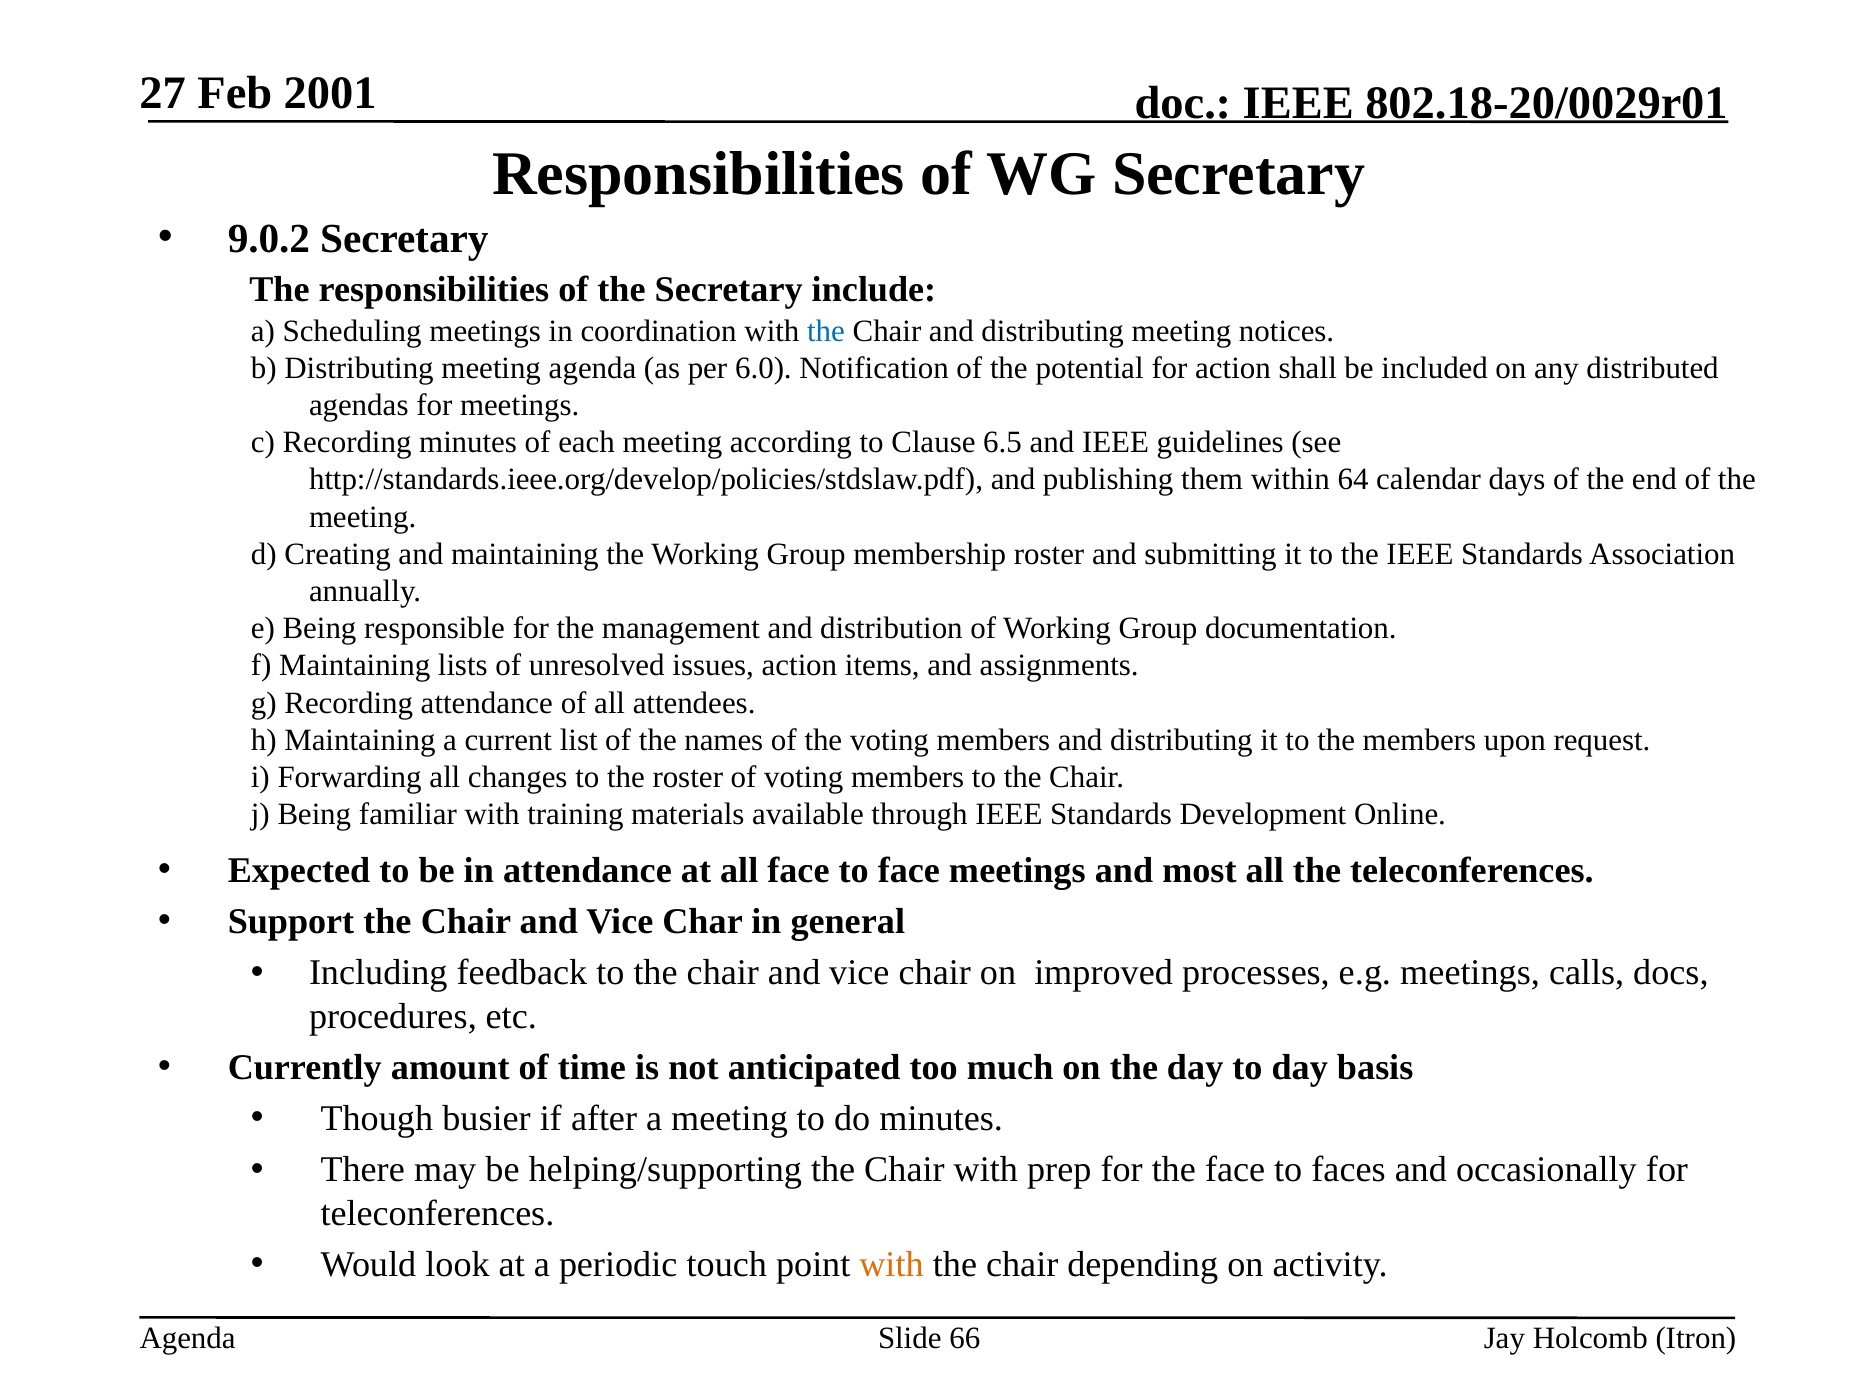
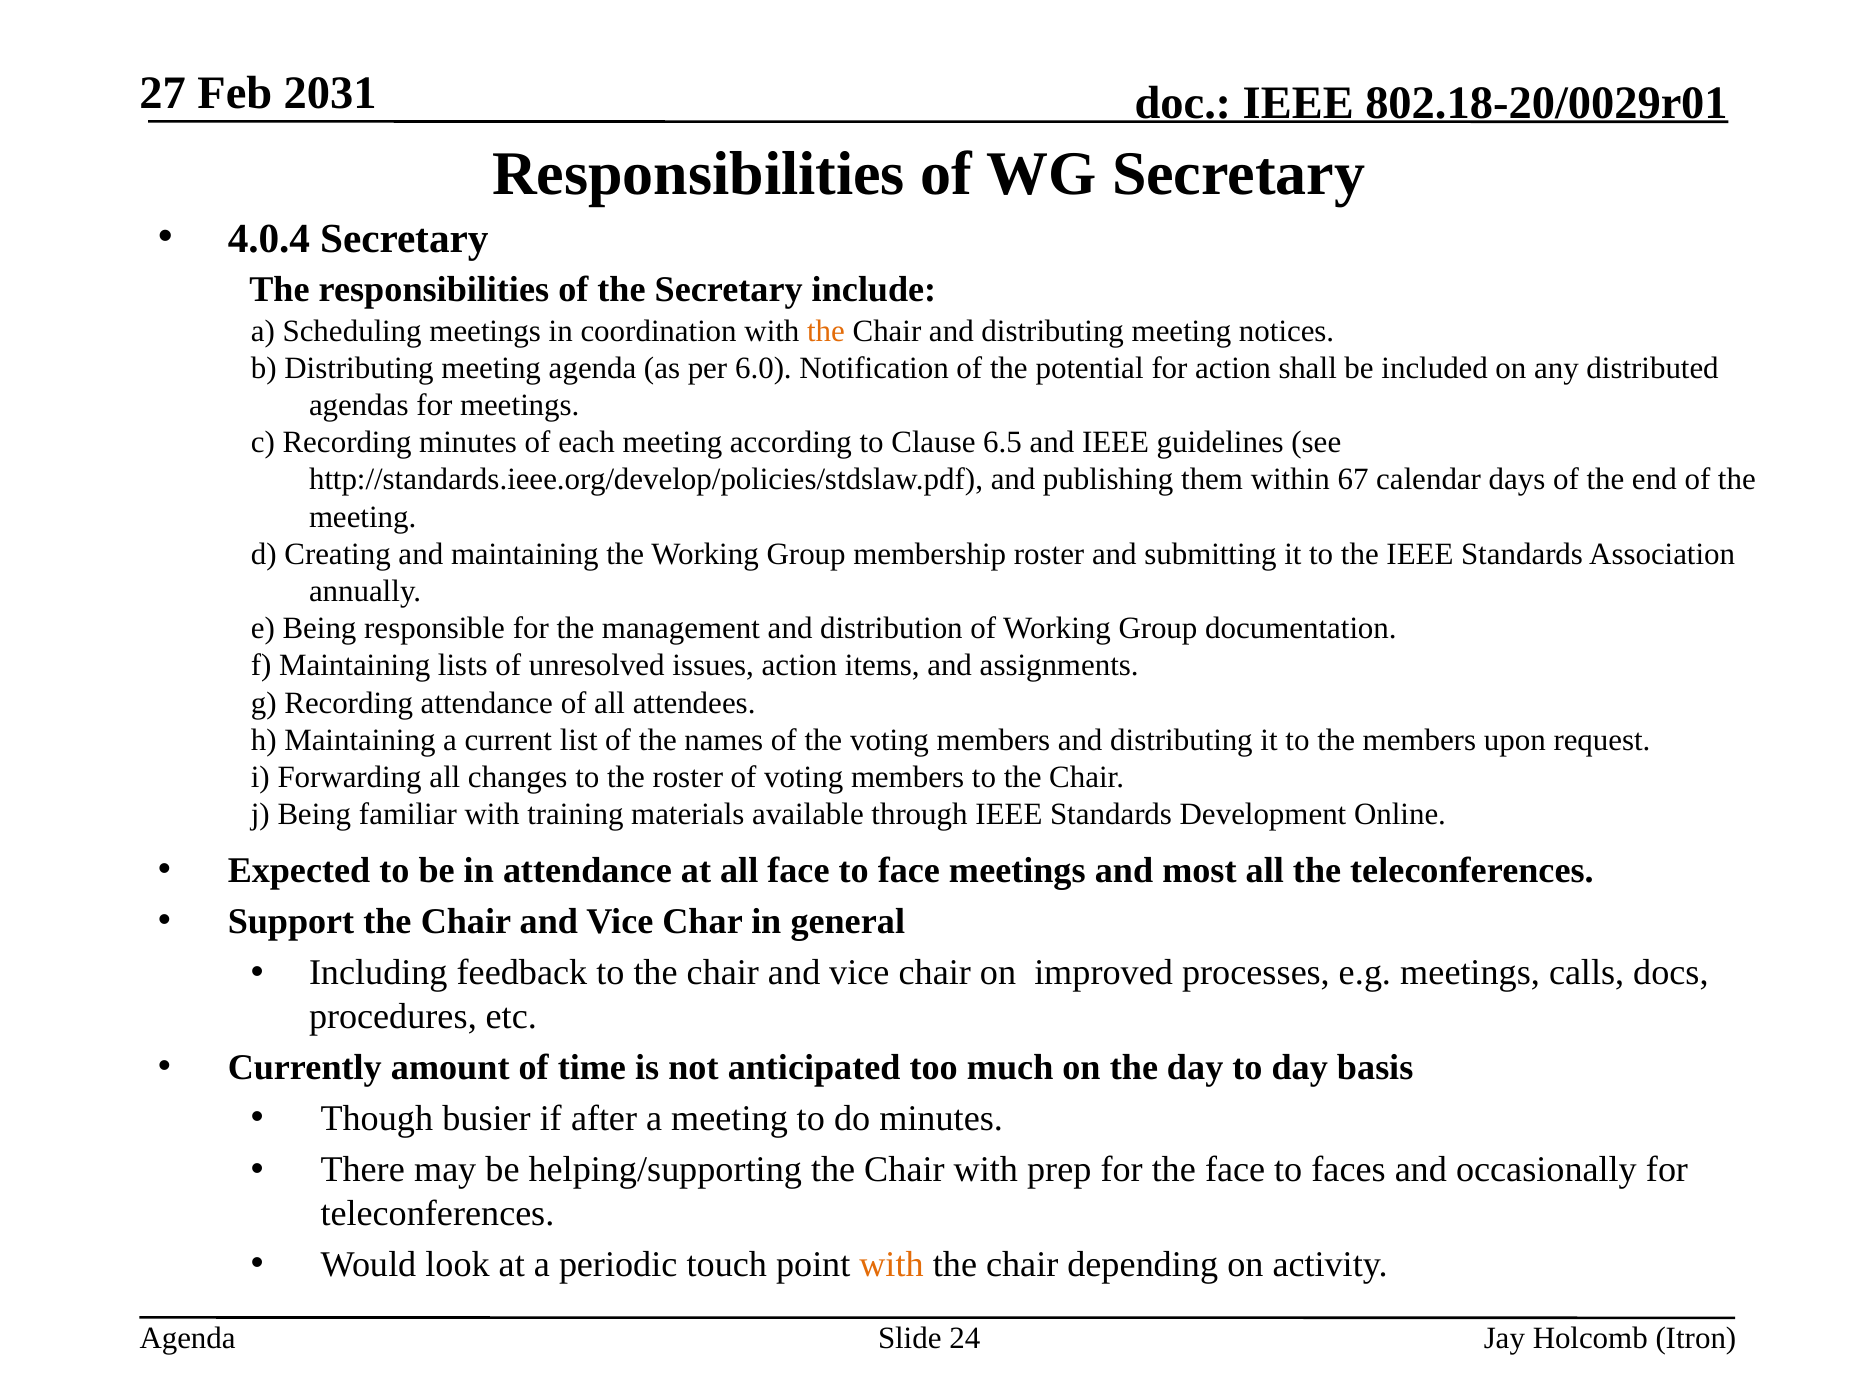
2001: 2001 -> 2031
9.0.2: 9.0.2 -> 4.0.4
the at (826, 331) colour: blue -> orange
64: 64 -> 67
66: 66 -> 24
